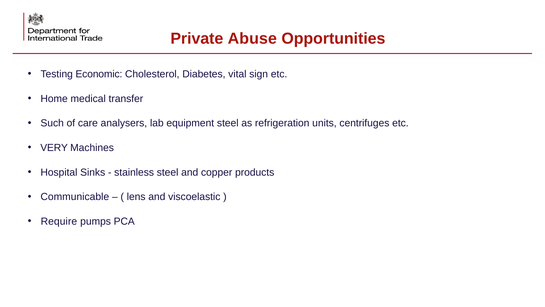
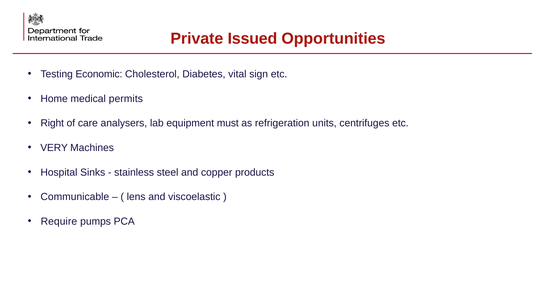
Abuse: Abuse -> Issued
transfer: transfer -> permits
Such: Such -> Right
equipment steel: steel -> must
